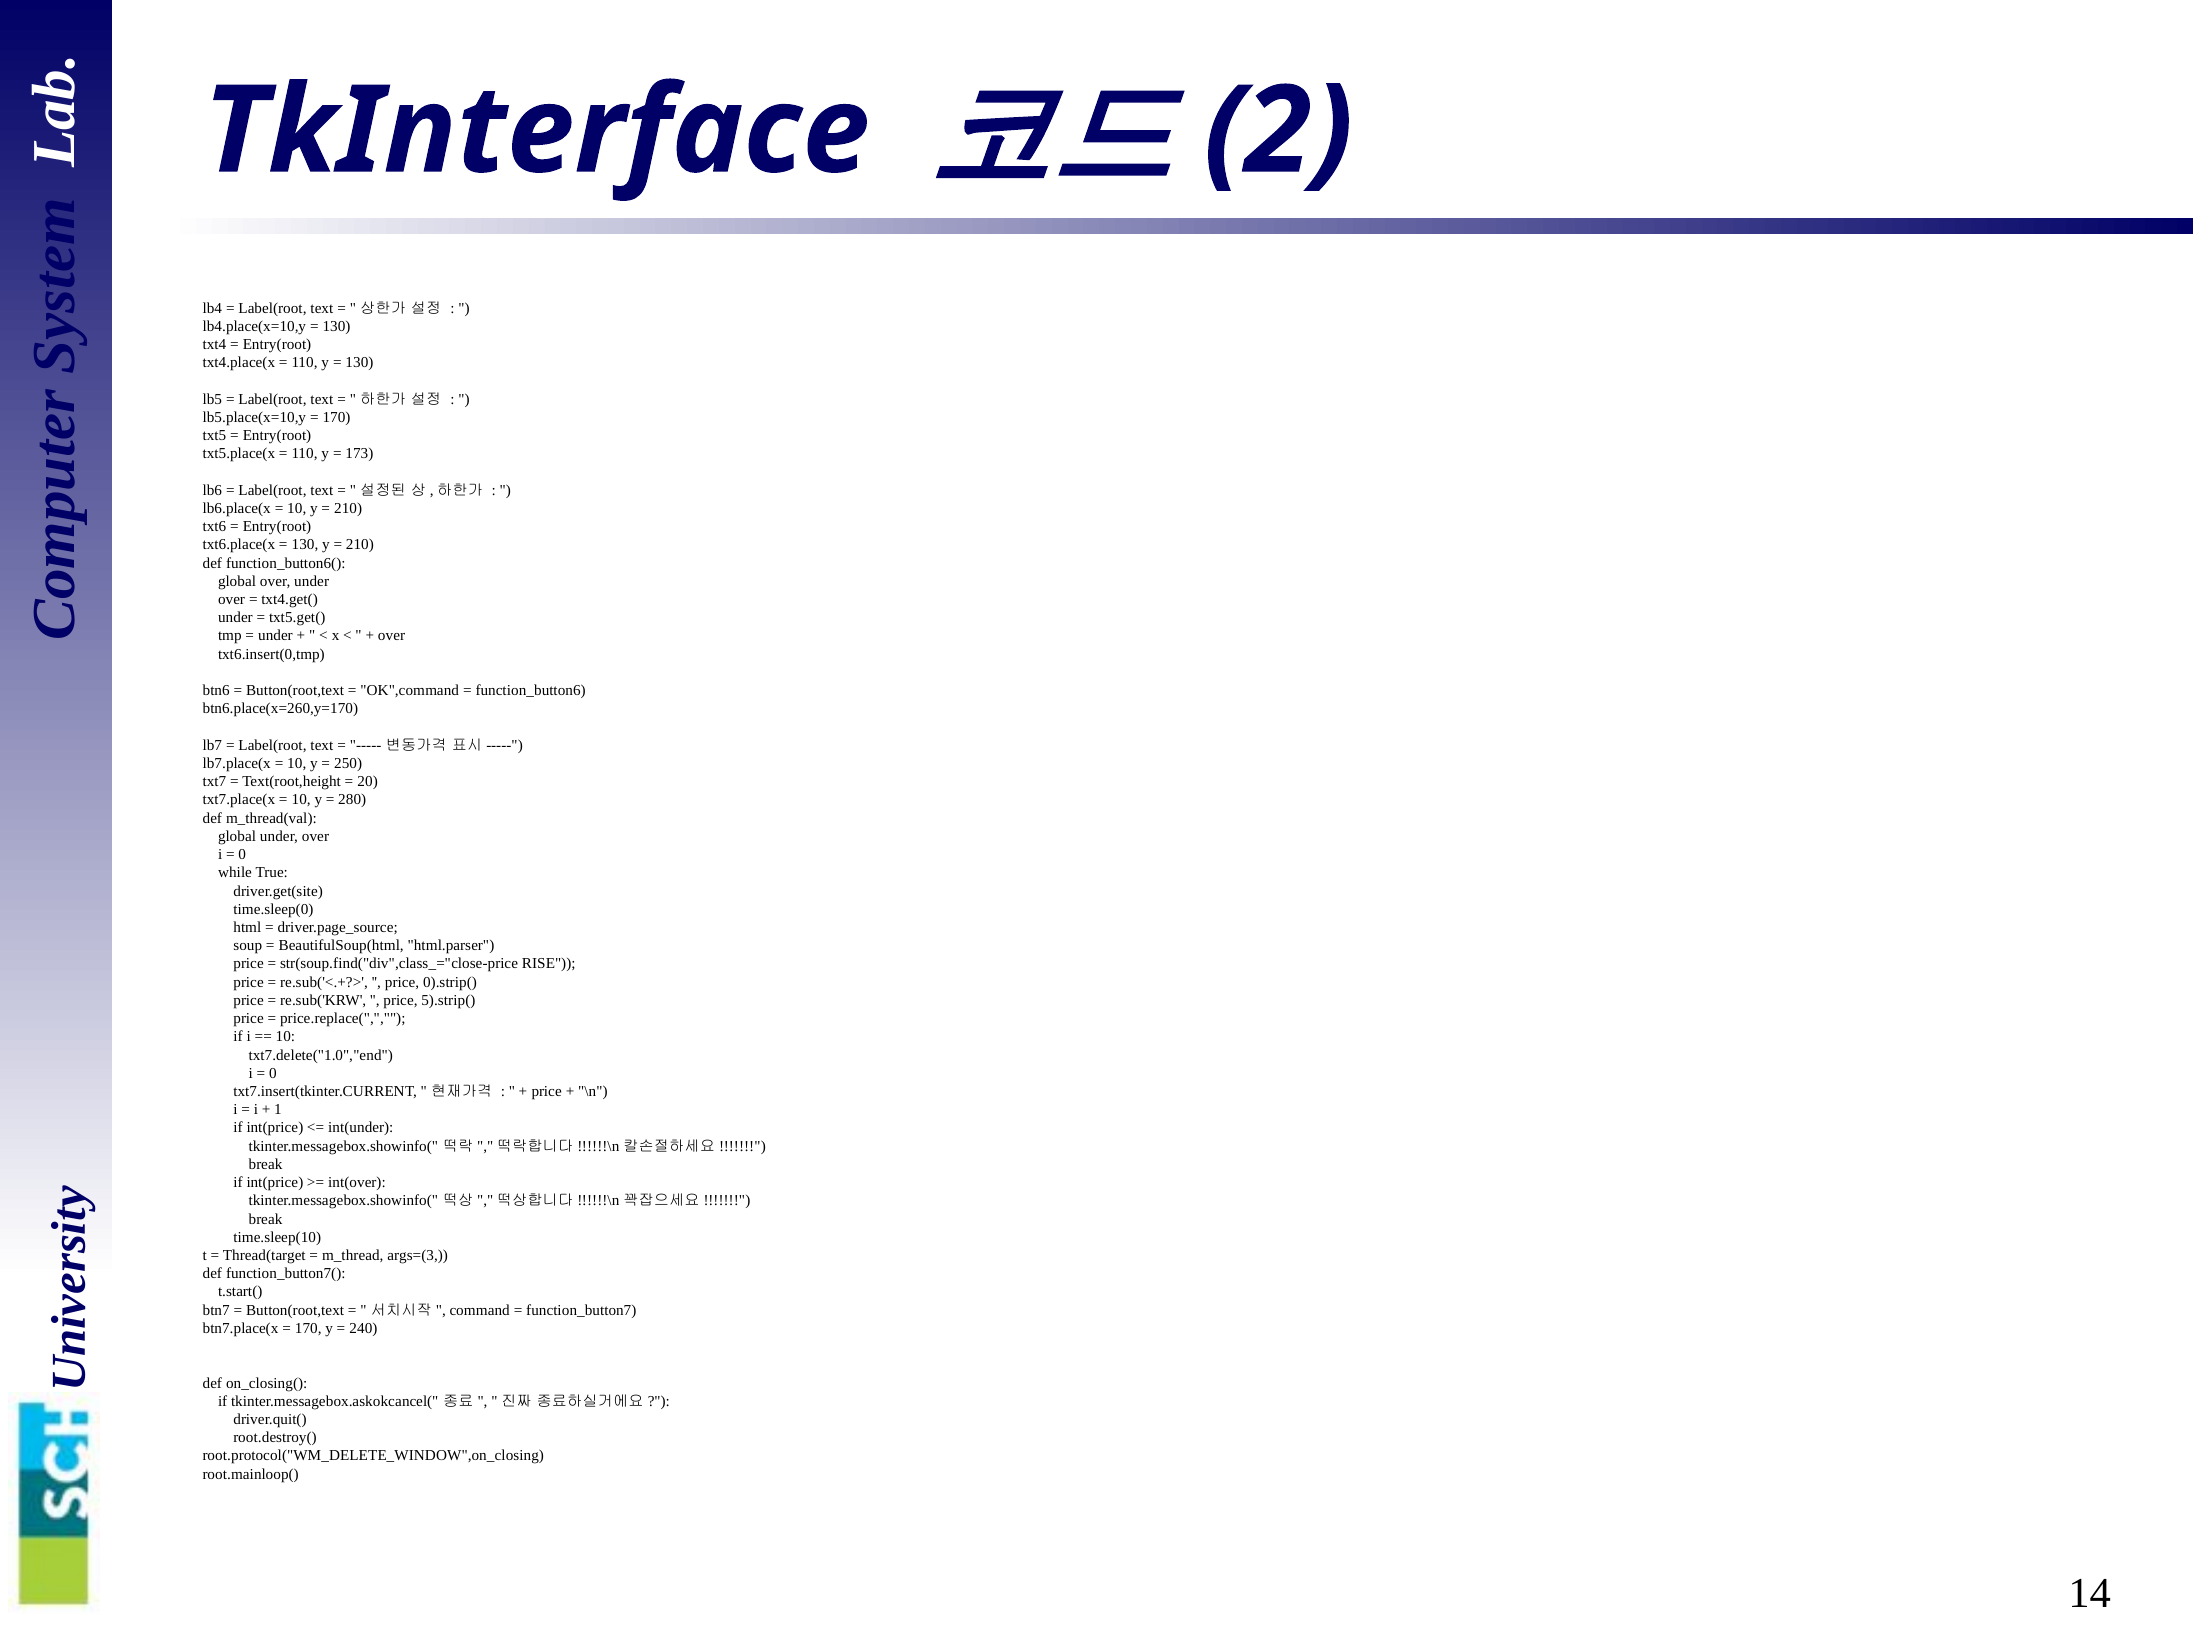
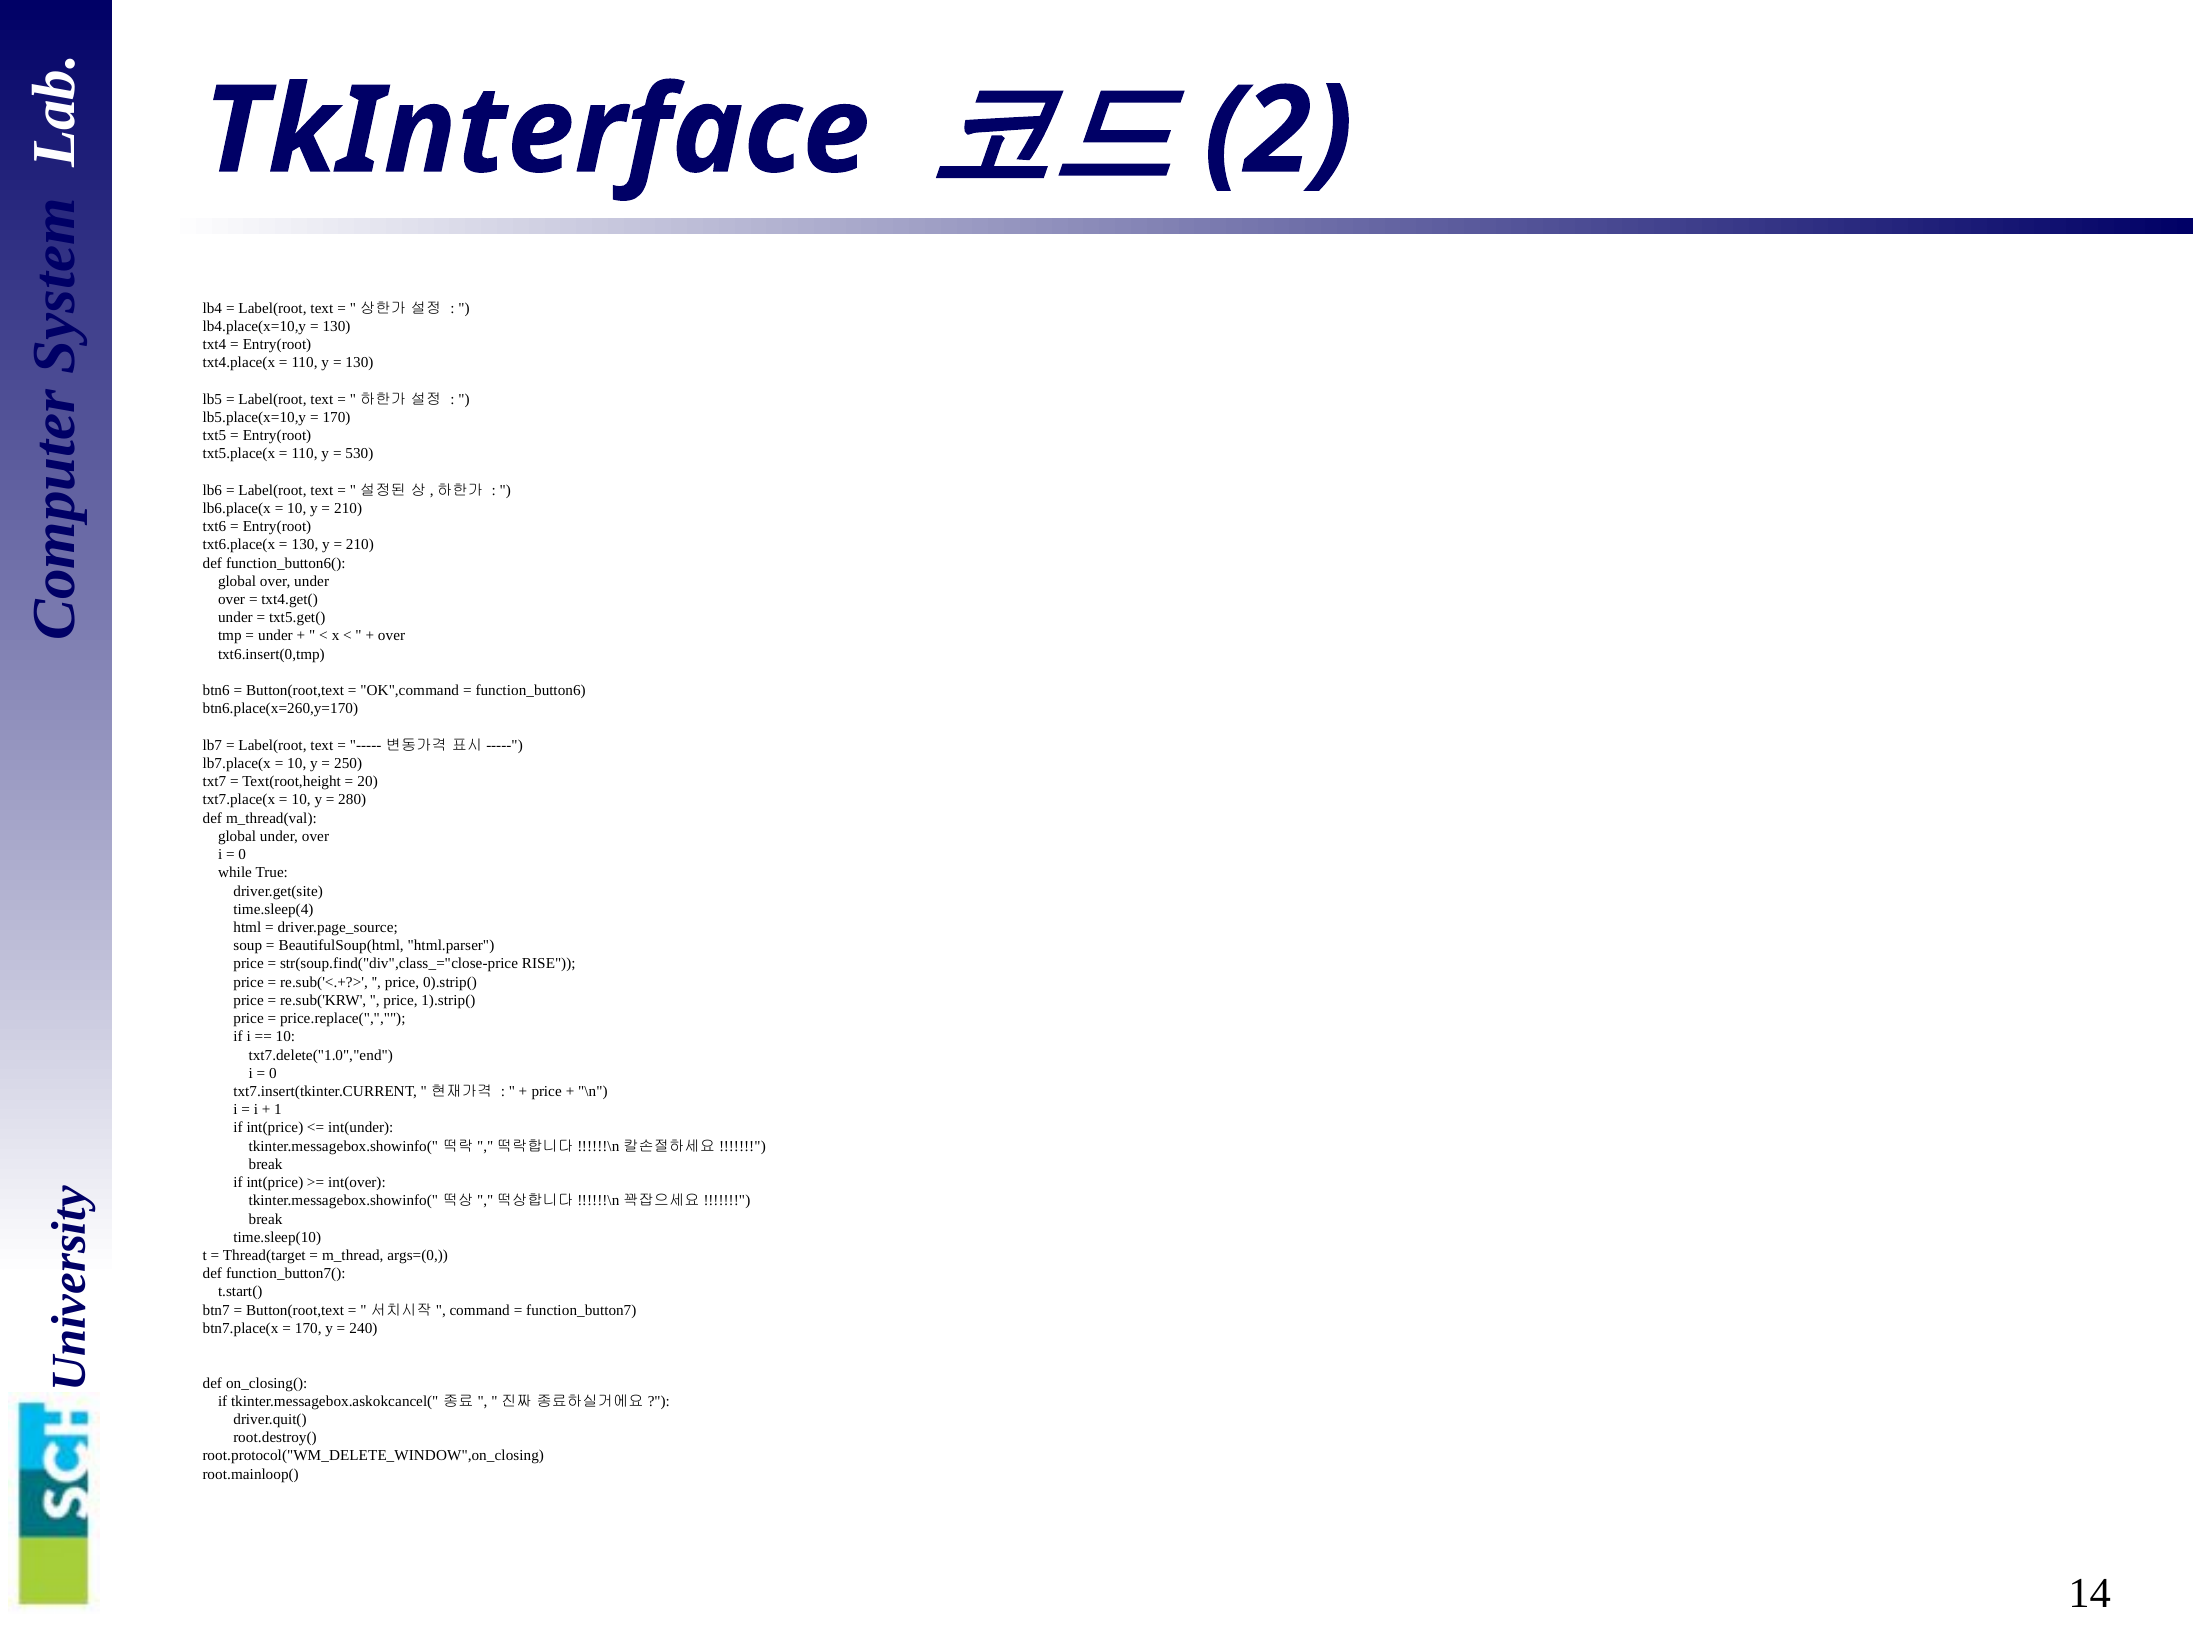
173: 173 -> 530
time.sleep(0: time.sleep(0 -> time.sleep(4
5).strip(: 5).strip( -> 1).strip(
args=(3: args=(3 -> args=(0
